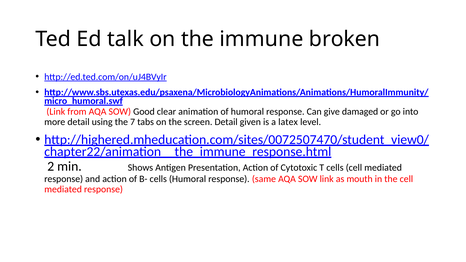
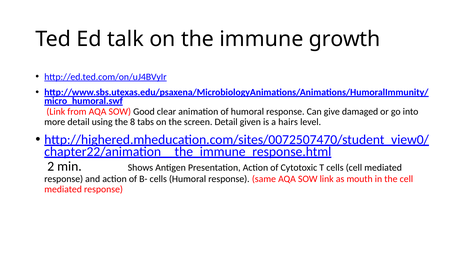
broken: broken -> growth
7: 7 -> 8
latex: latex -> hairs
